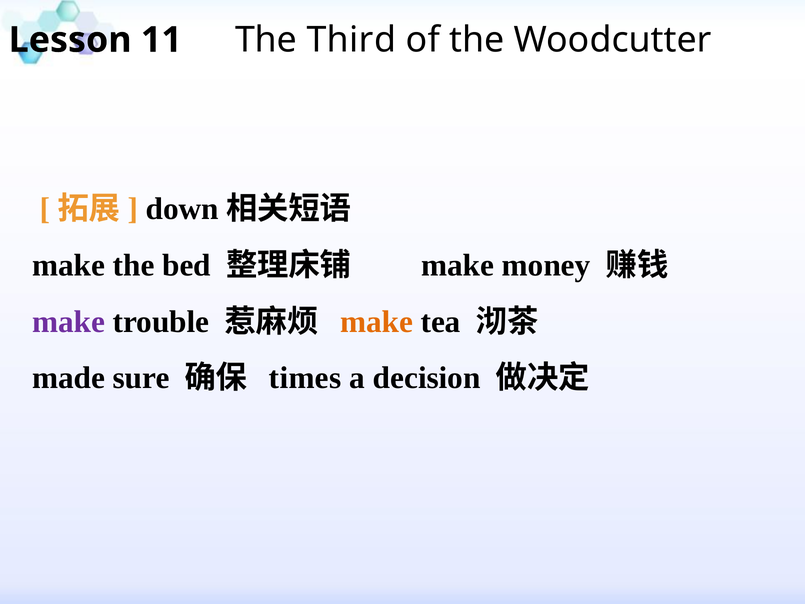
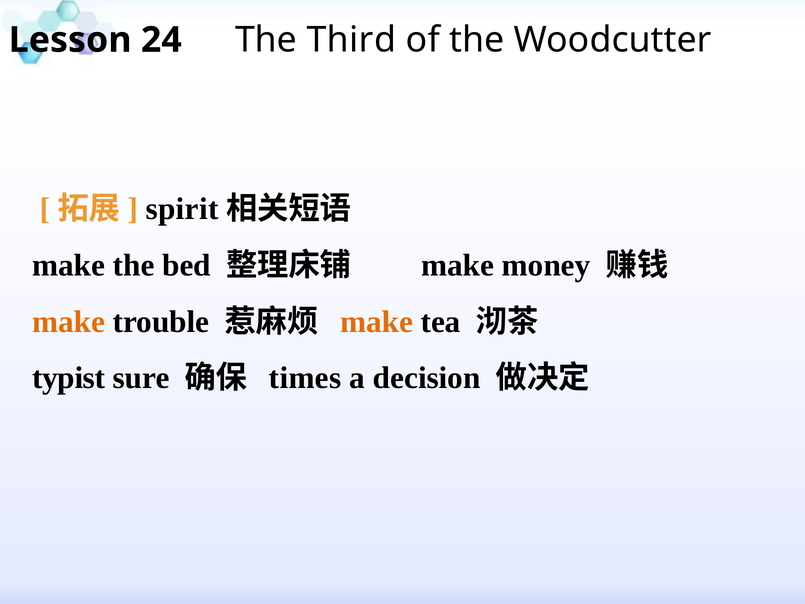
11: 11 -> 24
down: down -> spirit
make at (69, 322) colour: purple -> orange
made: made -> typist
